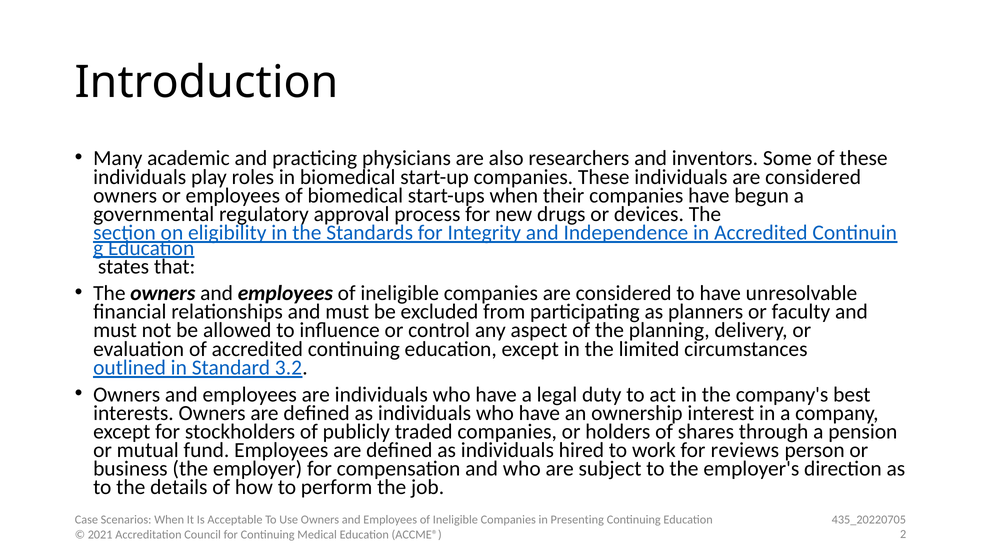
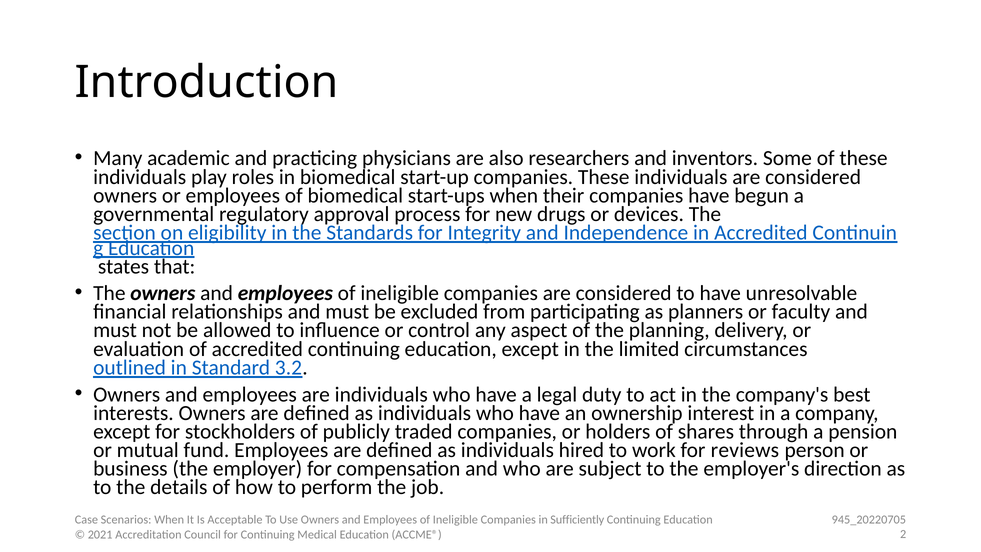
435_20220705: 435_20220705 -> 945_20220705
Presenting: Presenting -> Sufficiently
